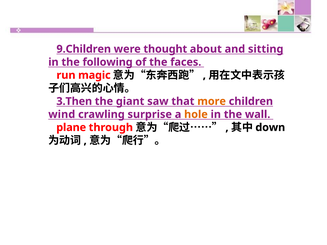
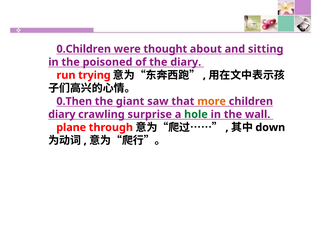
9.Children: 9.Children -> 0.Children
following: following -> poisoned
the faces: faces -> diary
magic: magic -> trying
3.Then: 3.Then -> 0.Then
wind at (62, 114): wind -> diary
hole colour: orange -> green
